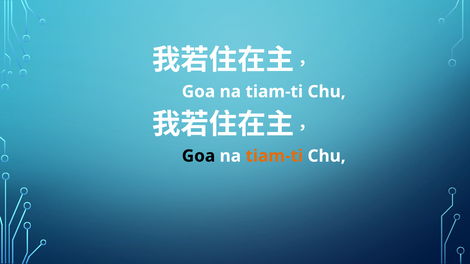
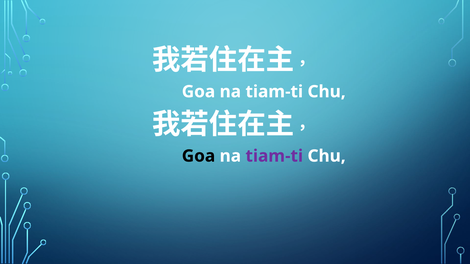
tiam-ti at (274, 156) colour: orange -> purple
